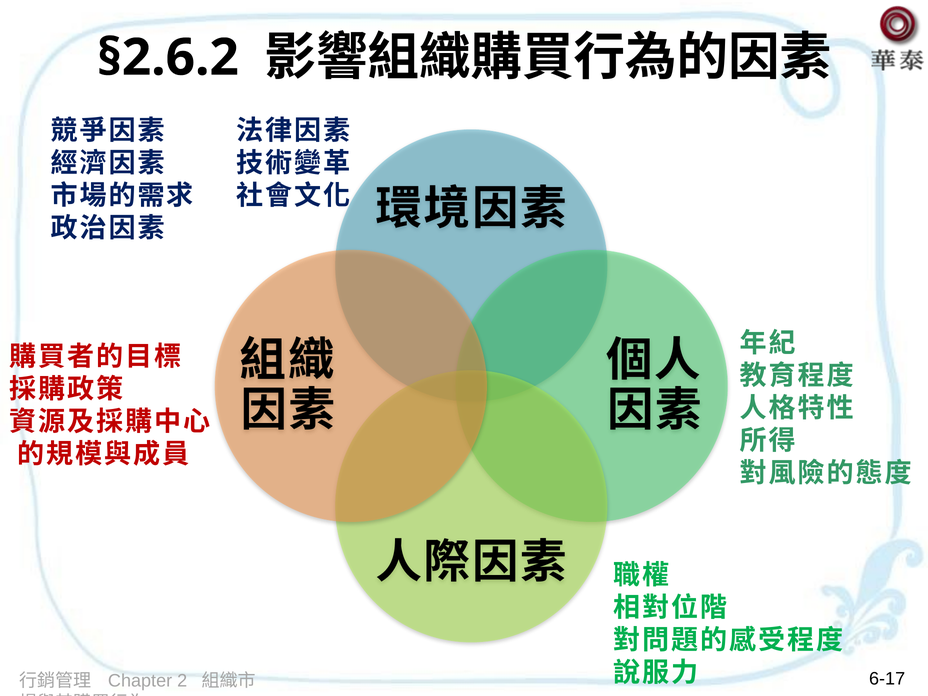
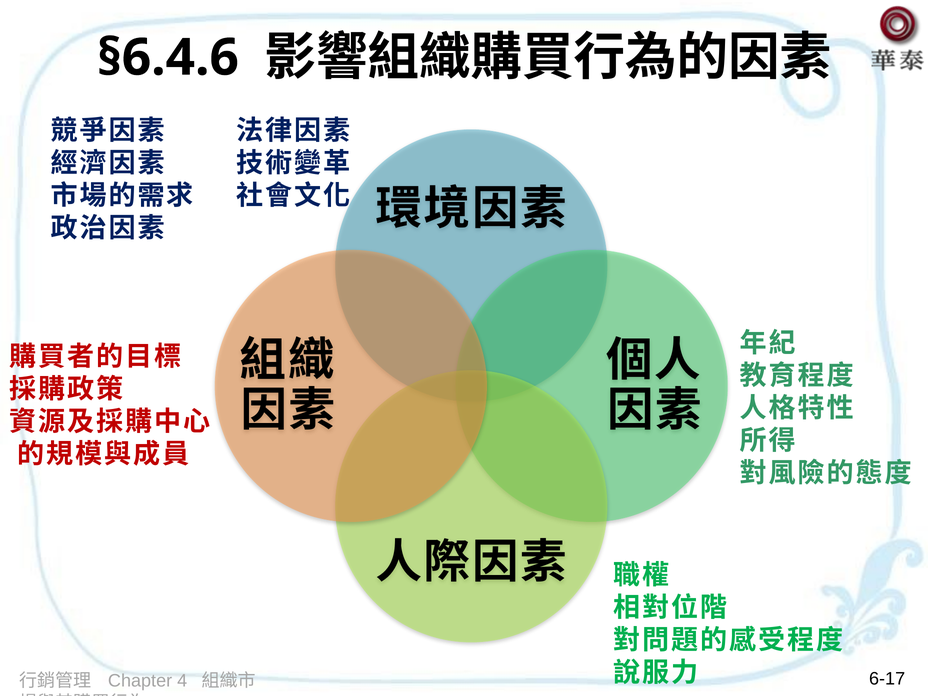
§2.6.2: §2.6.2 -> §6.4.6
2: 2 -> 4
